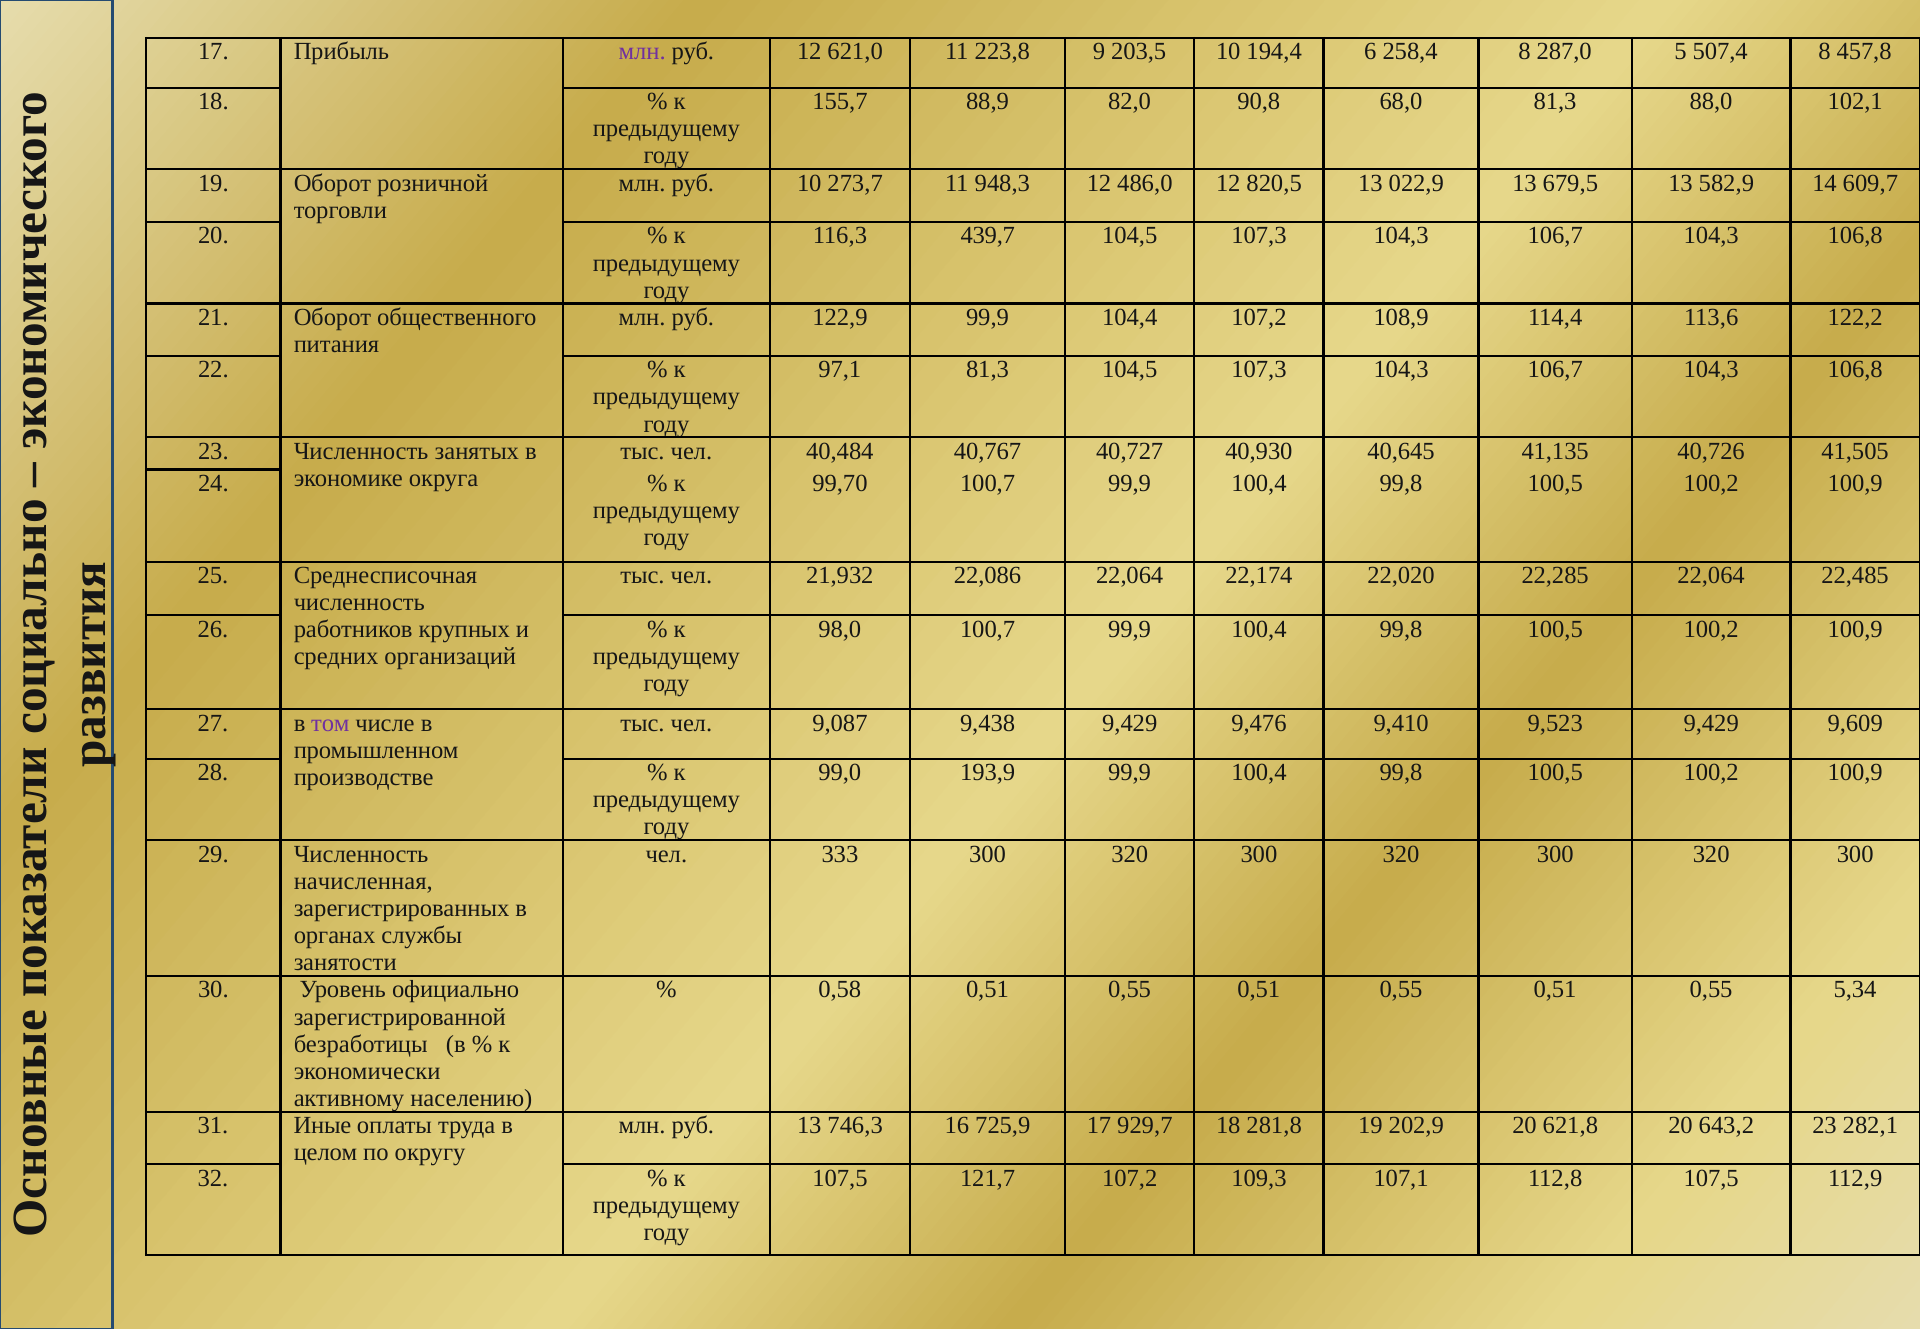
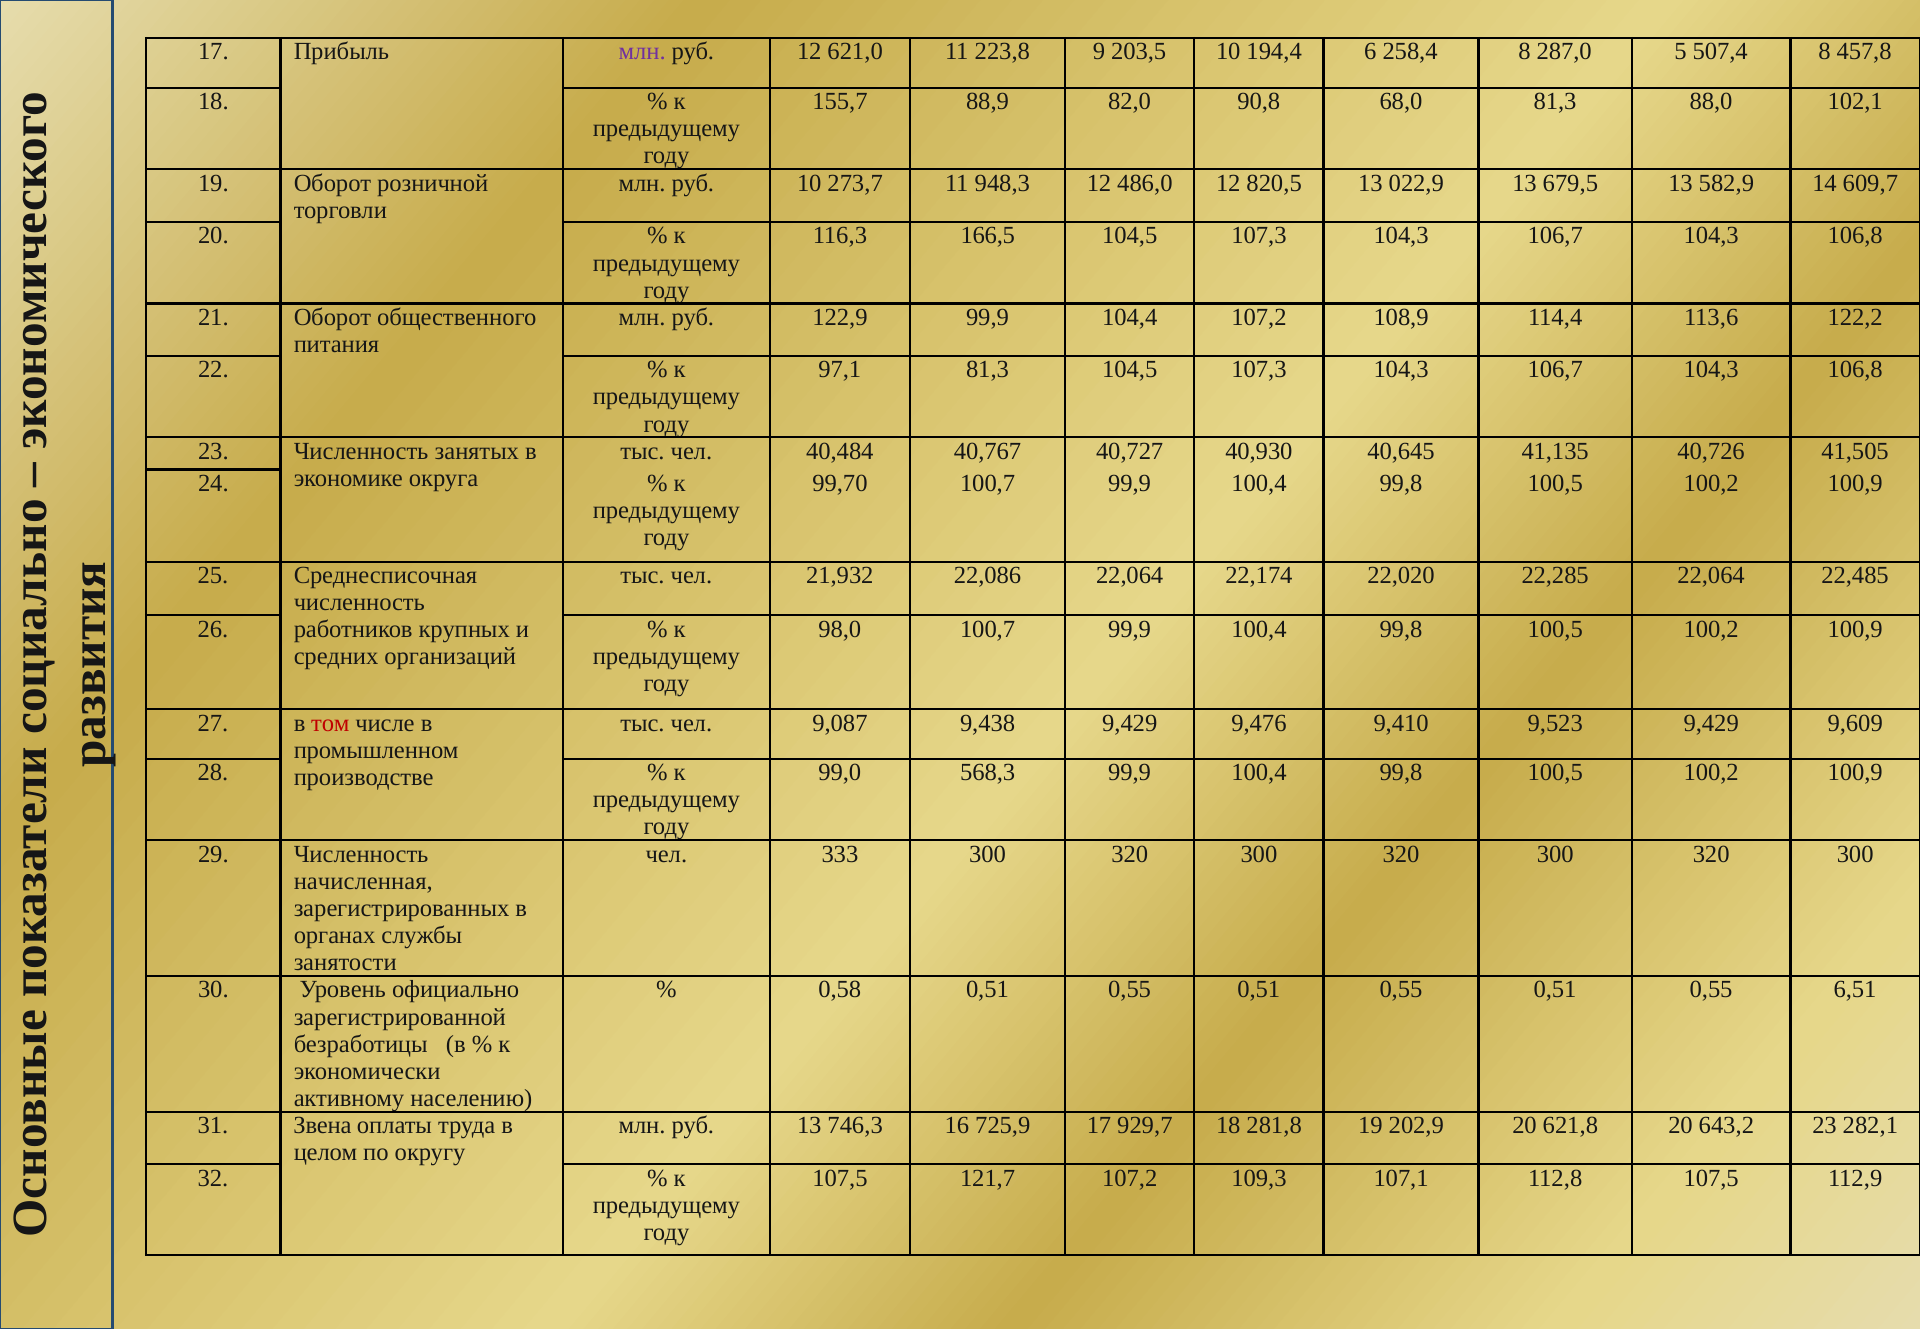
439,7: 439,7 -> 166,5
том colour: purple -> red
193,9: 193,9 -> 568,3
5,34: 5,34 -> 6,51
Иные: Иные -> Звена
